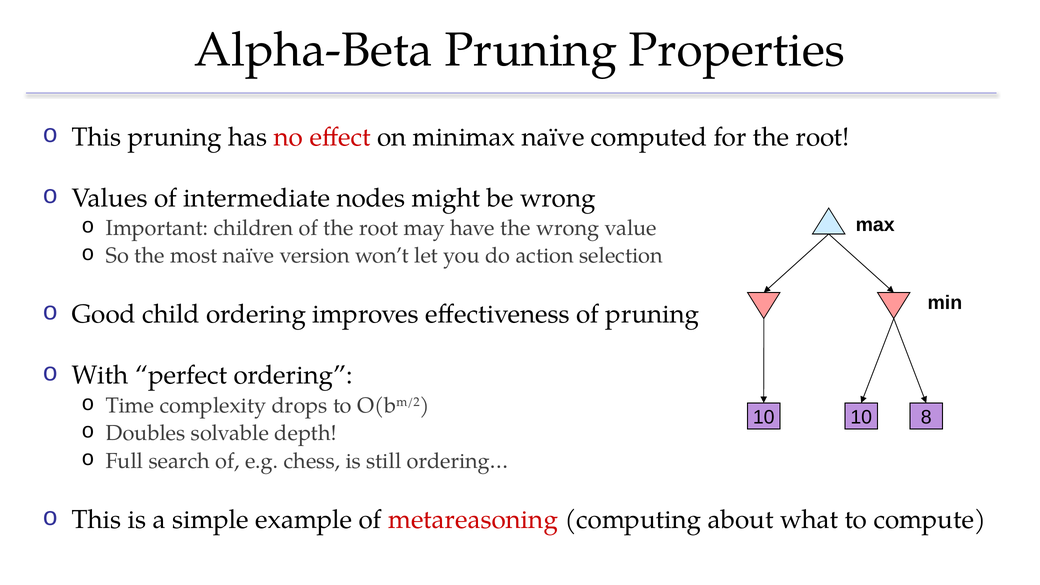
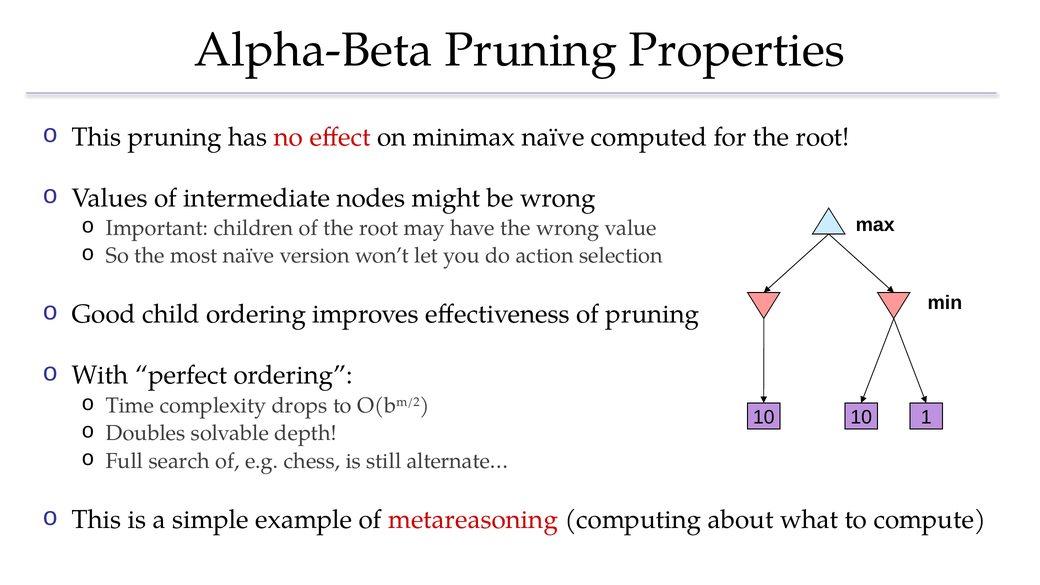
8: 8 -> 1
ordering…: ordering… -> alternate…
